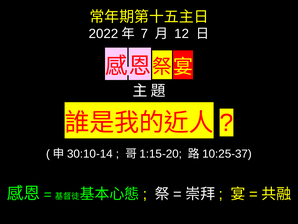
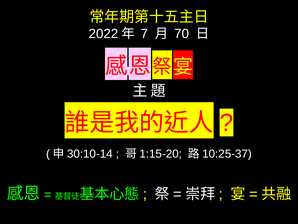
12: 12 -> 70
